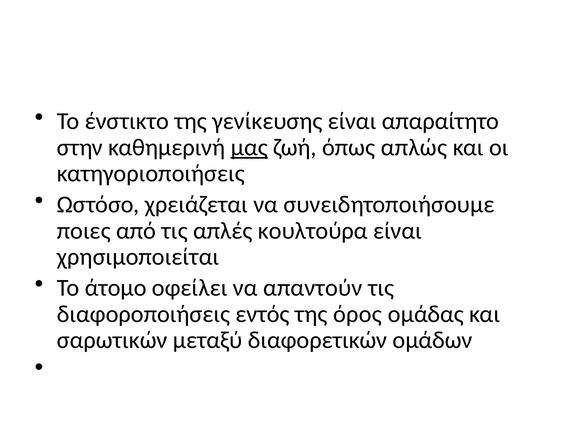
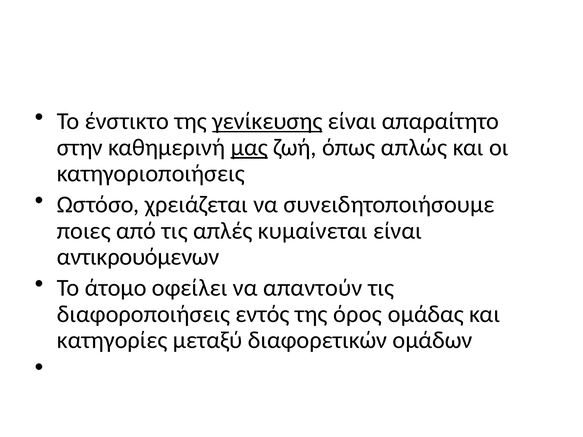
γενίκευσης underline: none -> present
κουλτούρα: κουλτούρα -> κυμαίνεται
χρησιμοποιείται: χρησιμοποιείται -> αντικρουόμενων
σαρωτικών: σαρωτικών -> κατηγορίες
